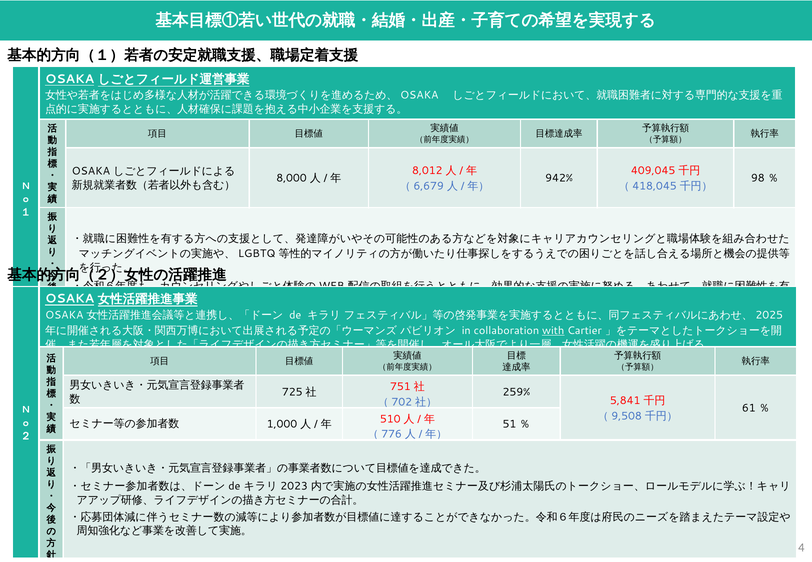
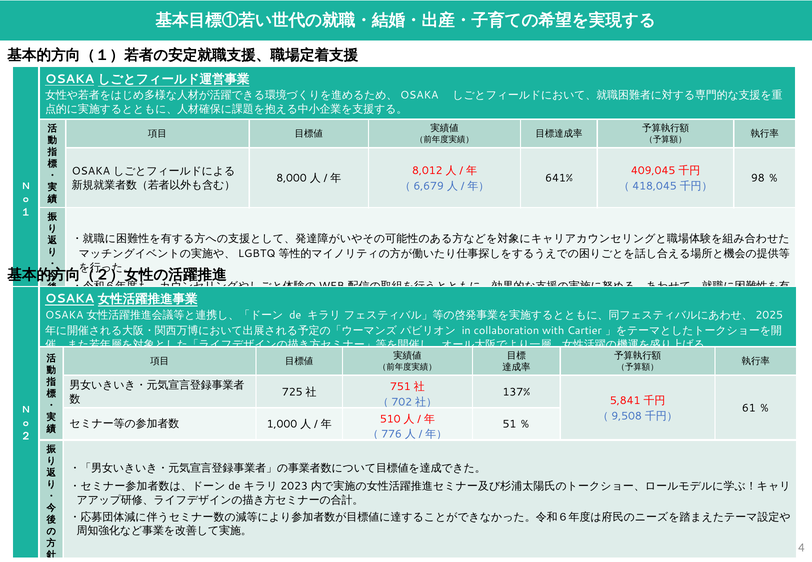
942%: 942% -> 641%
with underline: present -> none
259%: 259% -> 137%
